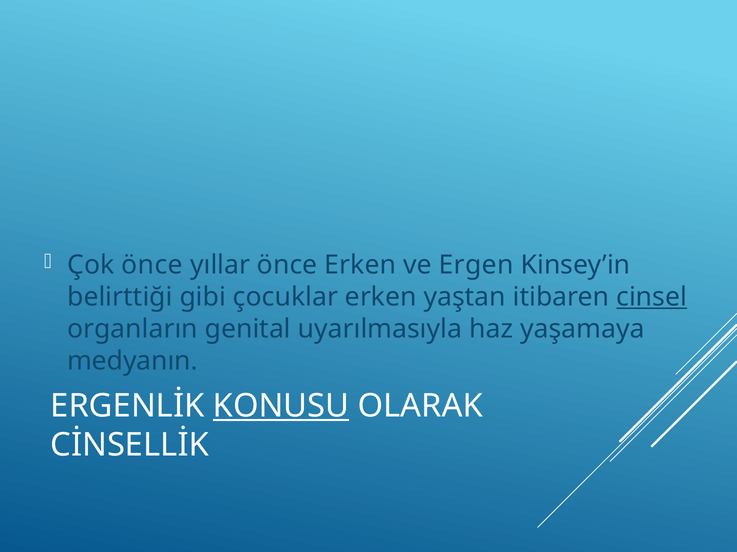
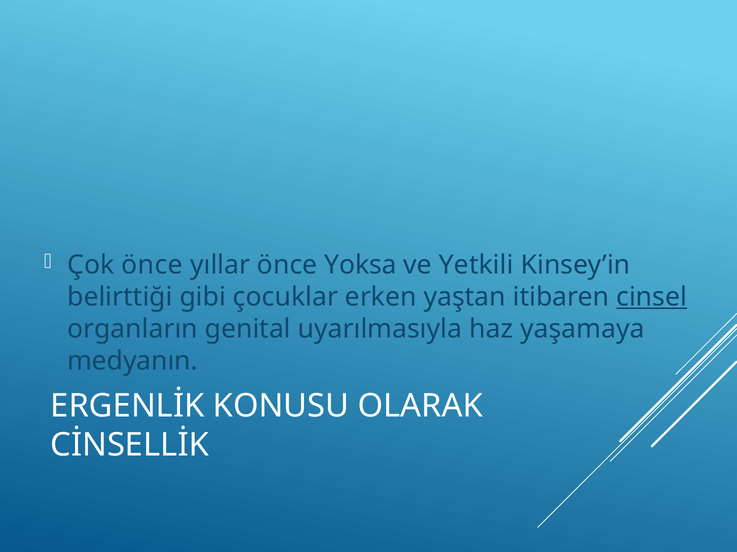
önce Erken: Erken -> Yoksa
Ergen: Ergen -> Yetkili
KONUSU underline: present -> none
